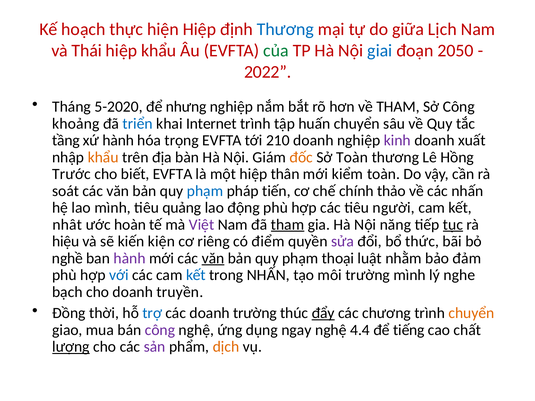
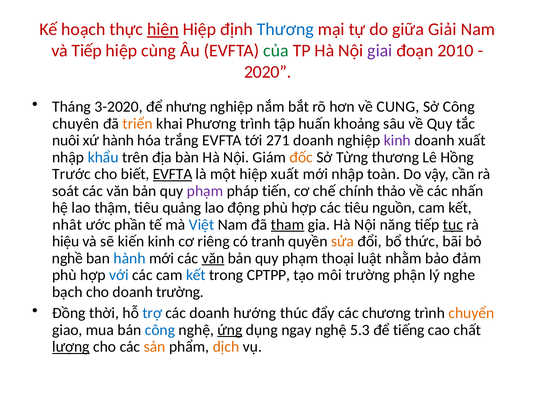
hiện underline: none -> present
Lịch: Lịch -> Giải
và Thái: Thái -> Tiếp
hiệp khẩu: khẩu -> cùng
giai colour: blue -> purple
2050: 2050 -> 2010
2022: 2022 -> 2020
5-2020: 5-2020 -> 3-2020
về THAM: THAM -> CUNG
khoảng: khoảng -> chuyên
triển colour: blue -> orange
Internet: Internet -> Phương
huấn chuyển: chuyển -> khoảng
tầng: tầng -> nuôi
trọng: trọng -> trắng
210: 210 -> 271
khẩu at (103, 157) colour: orange -> blue
Sở Toàn: Toàn -> Từng
EVFTA at (173, 174) underline: none -> present
hiệp thân: thân -> xuất
mới kiểm: kiểm -> nhập
phạm at (205, 191) colour: blue -> purple
lao mình: mình -> thậm
người: người -> nguồn
hoàn: hoàn -> phần
Việt colour: purple -> blue
kiến kiện: kiện -> kinh
điểm: điểm -> tranh
sửa colour: purple -> orange
hành at (130, 258) colour: purple -> blue
trong NHẤN: NHẤN -> CPTPP
trường mình: mình -> phận
doanh truyền: truyền -> trường
doanh trường: trường -> hướng
đẩy underline: present -> none
công at (160, 330) colour: purple -> blue
ứng underline: none -> present
4.4: 4.4 -> 5.3
sản colour: purple -> orange
